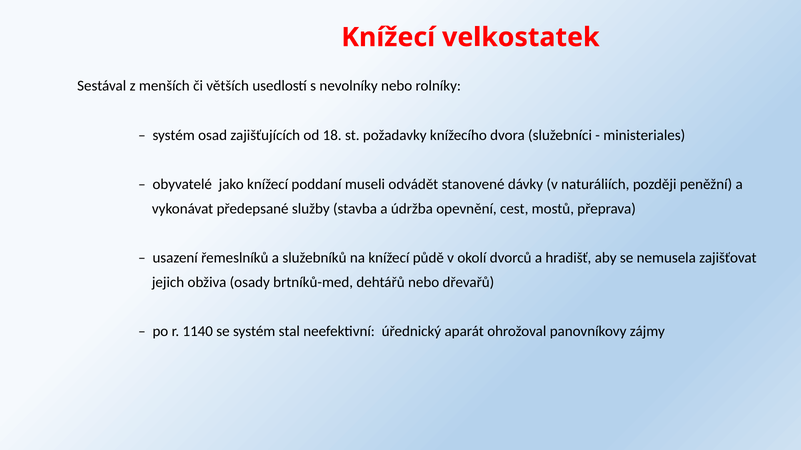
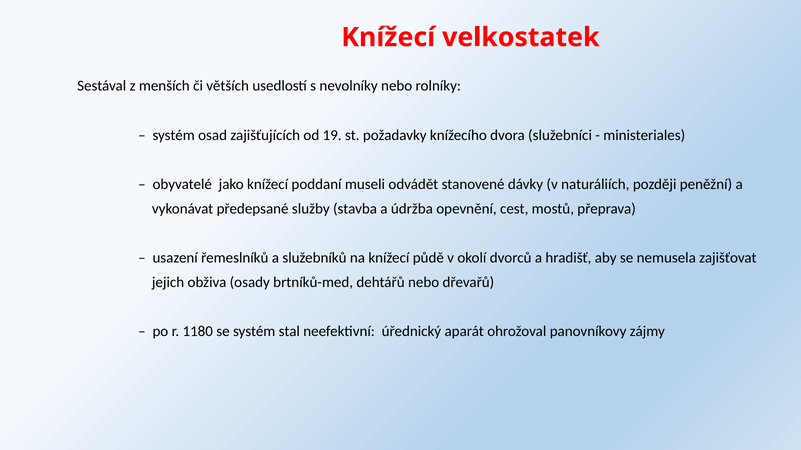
18: 18 -> 19
1140: 1140 -> 1180
